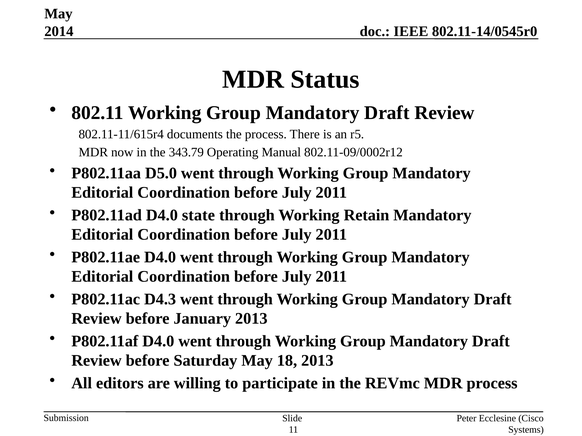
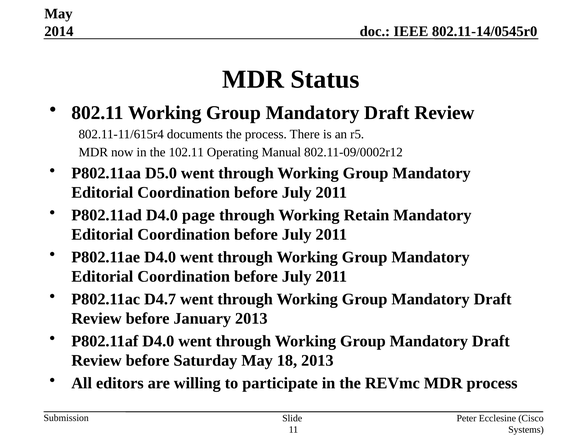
343.79: 343.79 -> 102.11
state: state -> page
D4.3: D4.3 -> D4.7
